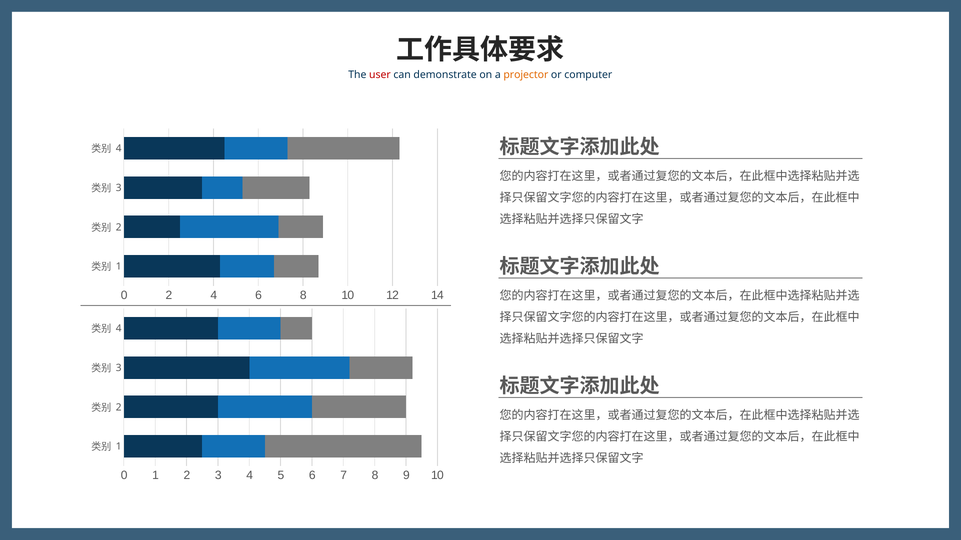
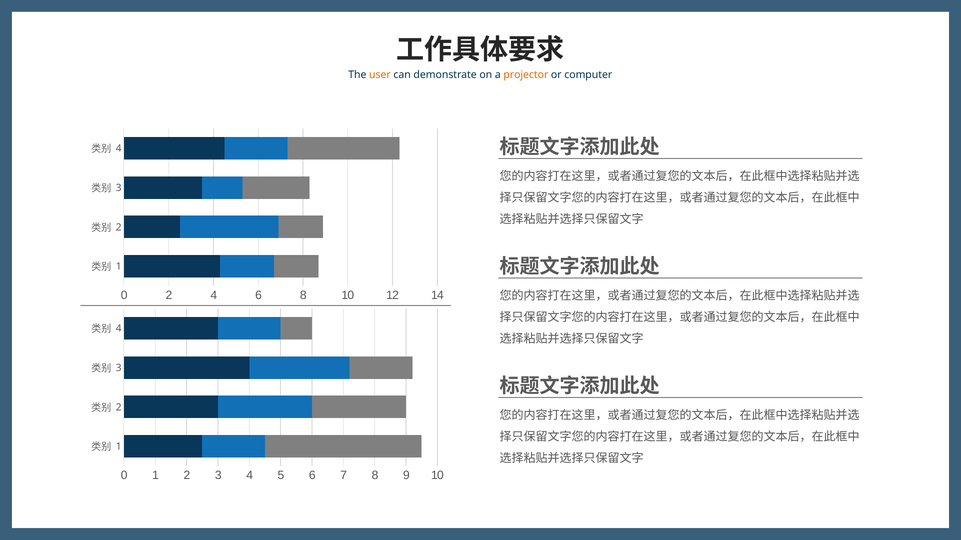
user colour: red -> orange
